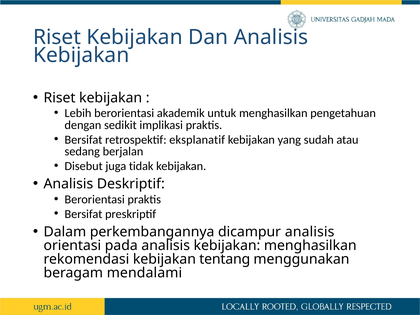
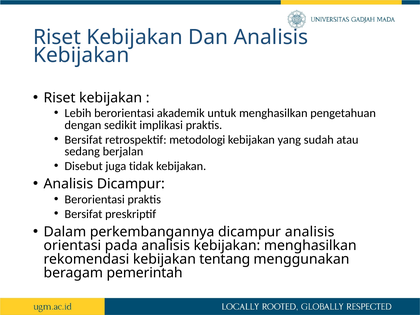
eksplanatif: eksplanatif -> metodologi
Analisis Deskriptif: Deskriptif -> Dicampur
mendalami: mendalami -> pemerintah
